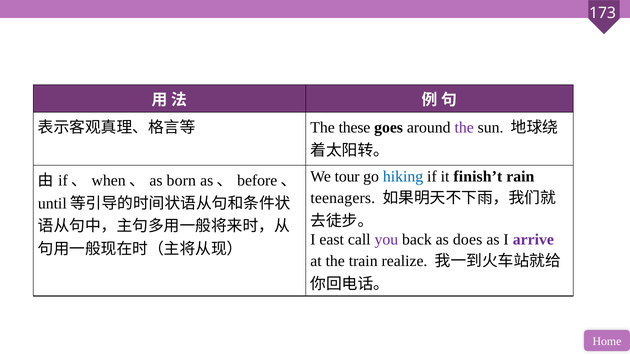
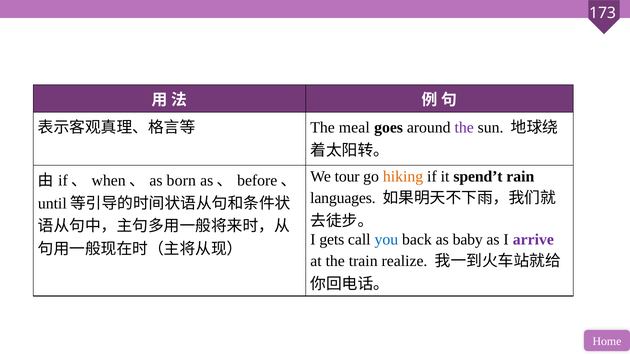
these: these -> meal
hiking colour: blue -> orange
finish’t: finish’t -> spend’t
teenagers: teenagers -> languages
east: east -> gets
you colour: purple -> blue
does: does -> baby
